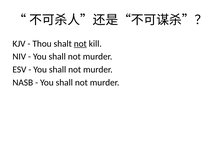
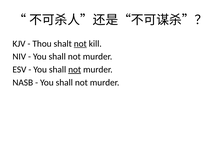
not at (75, 70) underline: none -> present
